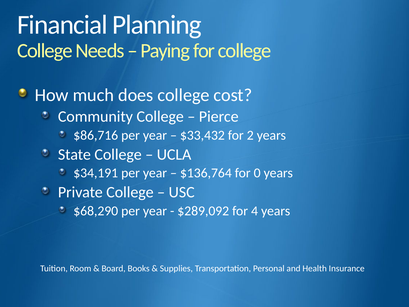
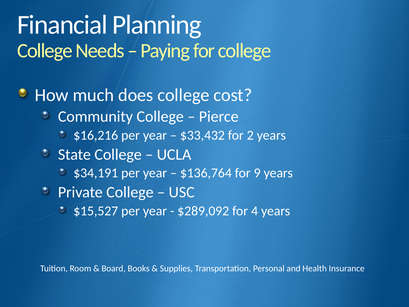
$86,716: $86,716 -> $16,216
0: 0 -> 9
$68,290: $68,290 -> $15,527
